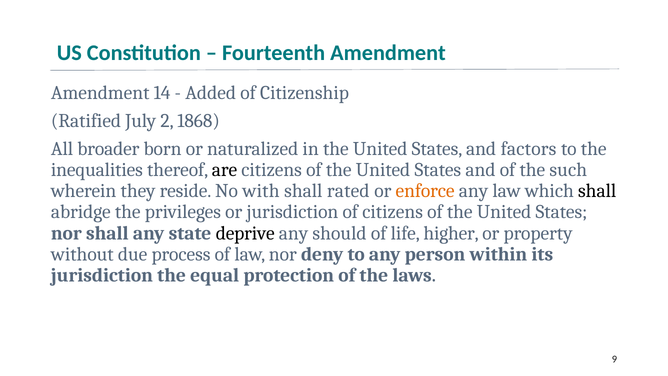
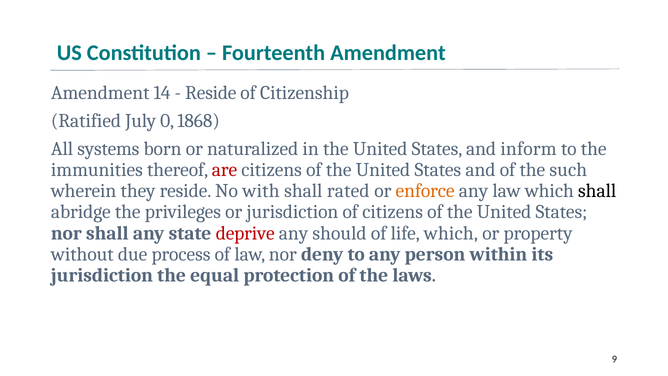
Added at (211, 93): Added -> Reside
2: 2 -> 0
broader: broader -> systems
factors: factors -> inform
inequalities: inequalities -> immunities
are colour: black -> red
deprive colour: black -> red
life higher: higher -> which
